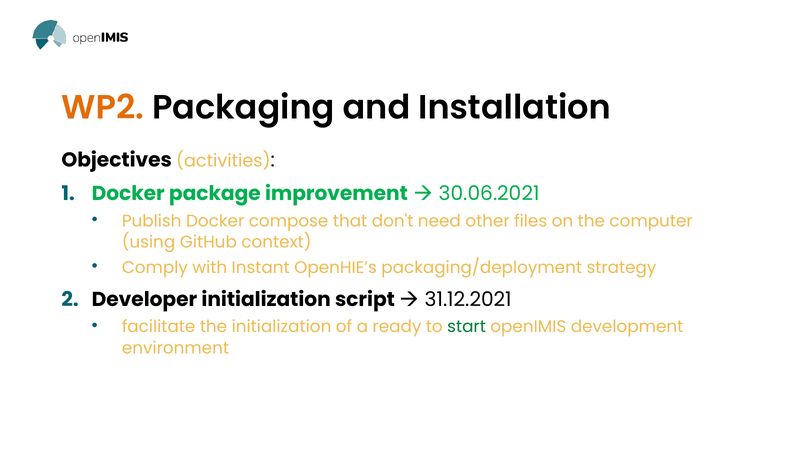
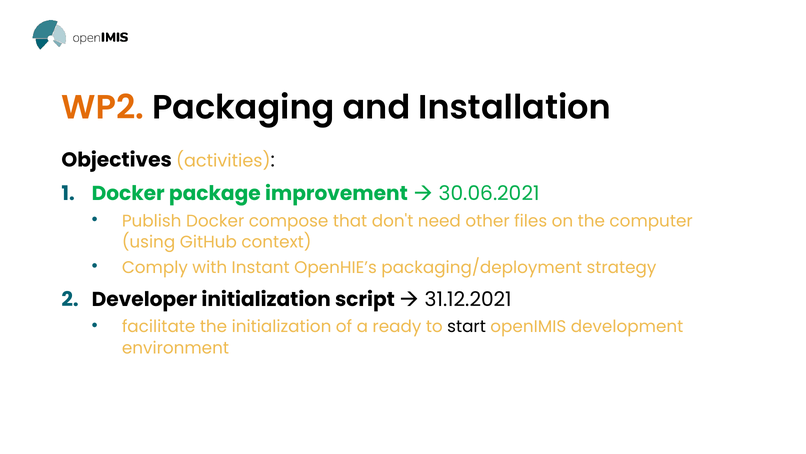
start colour: green -> black
